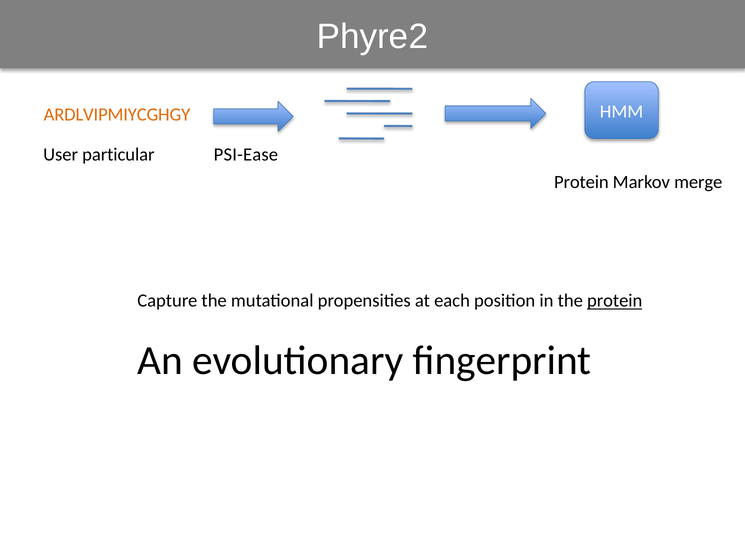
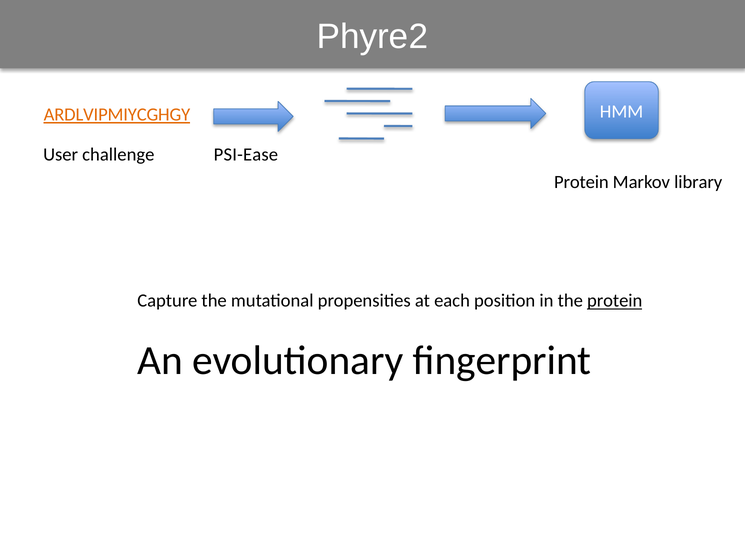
ARDLVIPMIYCGHGY underline: none -> present
particular: particular -> challenge
merge: merge -> library
